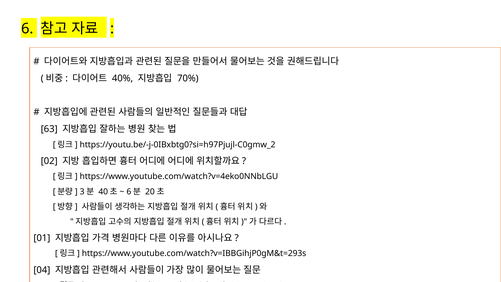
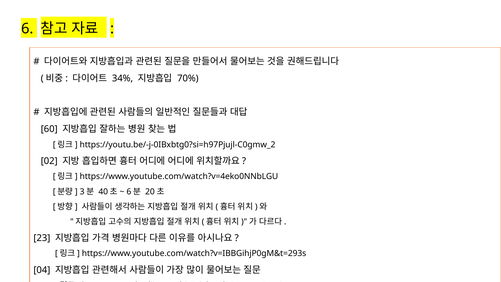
40%: 40% -> 34%
63: 63 -> 60
01: 01 -> 23
